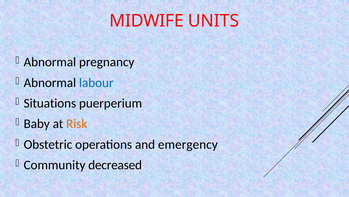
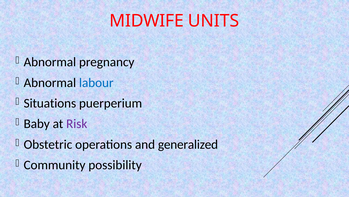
Risk colour: orange -> purple
emergency: emergency -> generalized
decreased: decreased -> possibility
